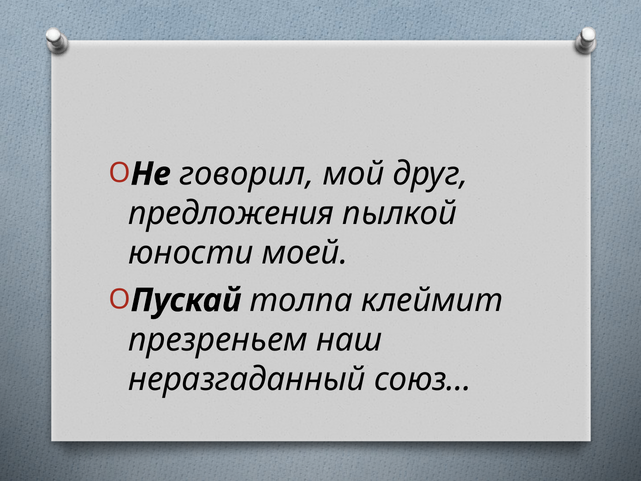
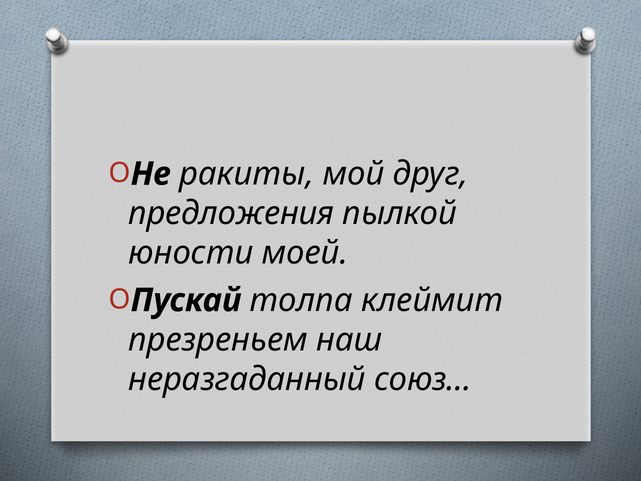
говорил: говорил -> ракиты
